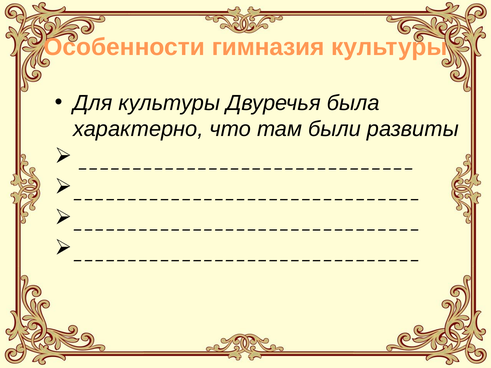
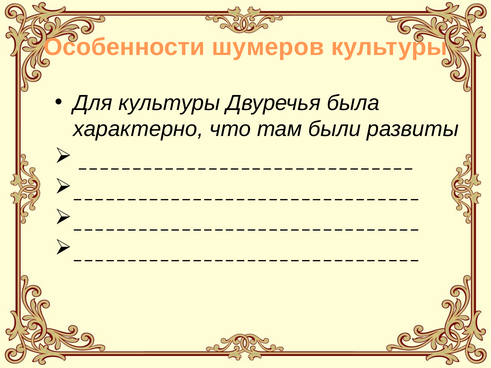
гимназия: гимназия -> шумеров
